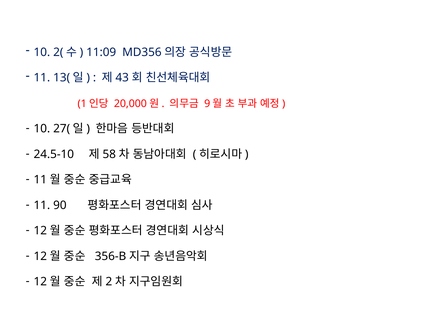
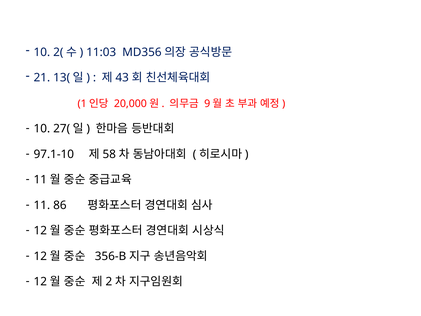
11:09: 11:09 -> 11:03
11 at (42, 78): 11 -> 21
24.5-10: 24.5-10 -> 97.1-10
90: 90 -> 86
